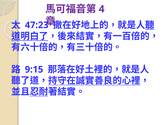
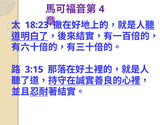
47:23: 47:23 -> 18:23
9:15: 9:15 -> 3:15
